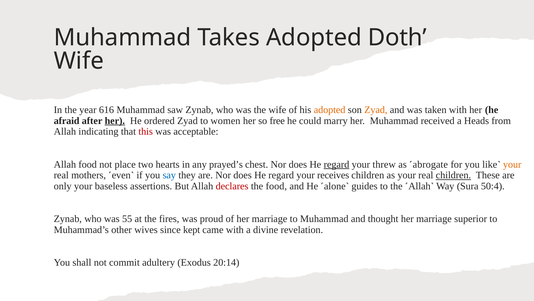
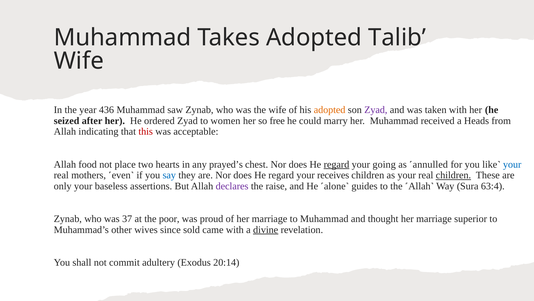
Doth: Doth -> Talib
616: 616 -> 436
Zyad at (376, 110) colour: orange -> purple
afraid: afraid -> seized
her at (115, 121) underline: present -> none
threw: threw -> going
˹abrogate: ˹abrogate -> ˹annulled
your at (512, 164) colour: orange -> blue
declares colour: red -> purple
the food: food -> raise
50:4: 50:4 -> 63:4
55: 55 -> 37
fires: fires -> poor
kept: kept -> sold
divine underline: none -> present
